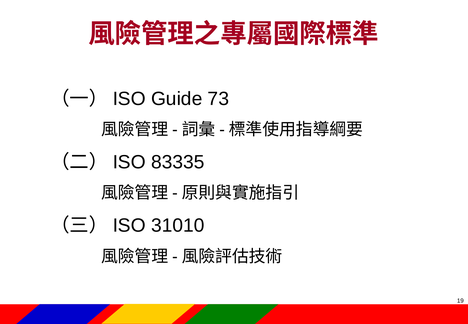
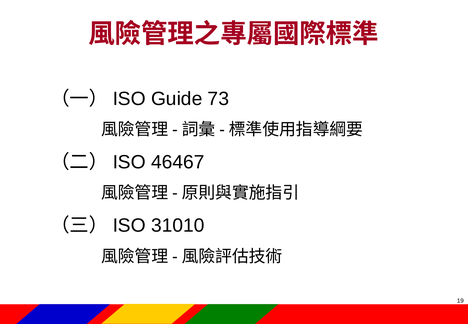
83335: 83335 -> 46467
